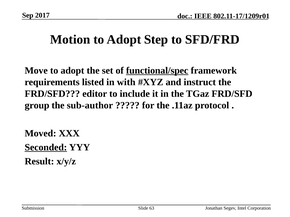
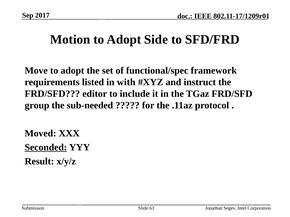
Step: Step -> Side
functional/spec underline: present -> none
sub-author: sub-author -> sub-needed
